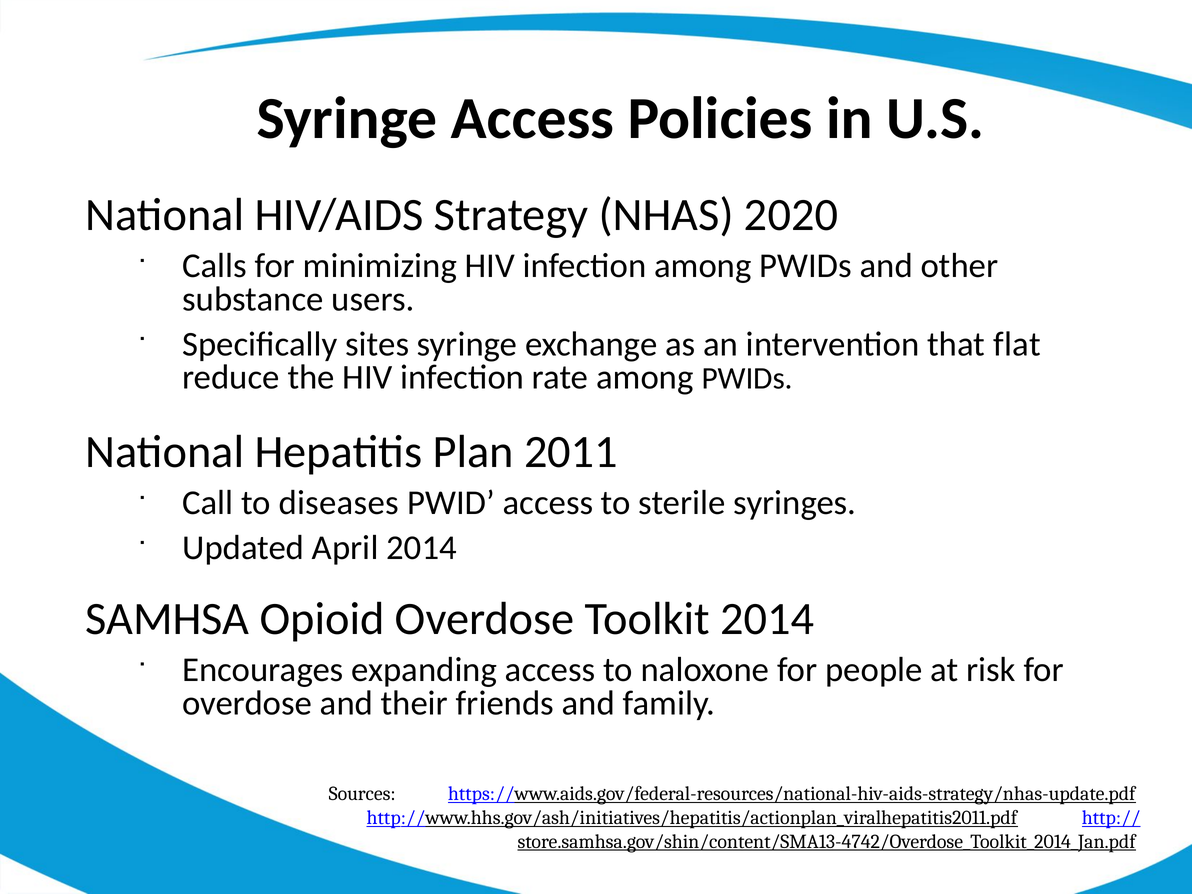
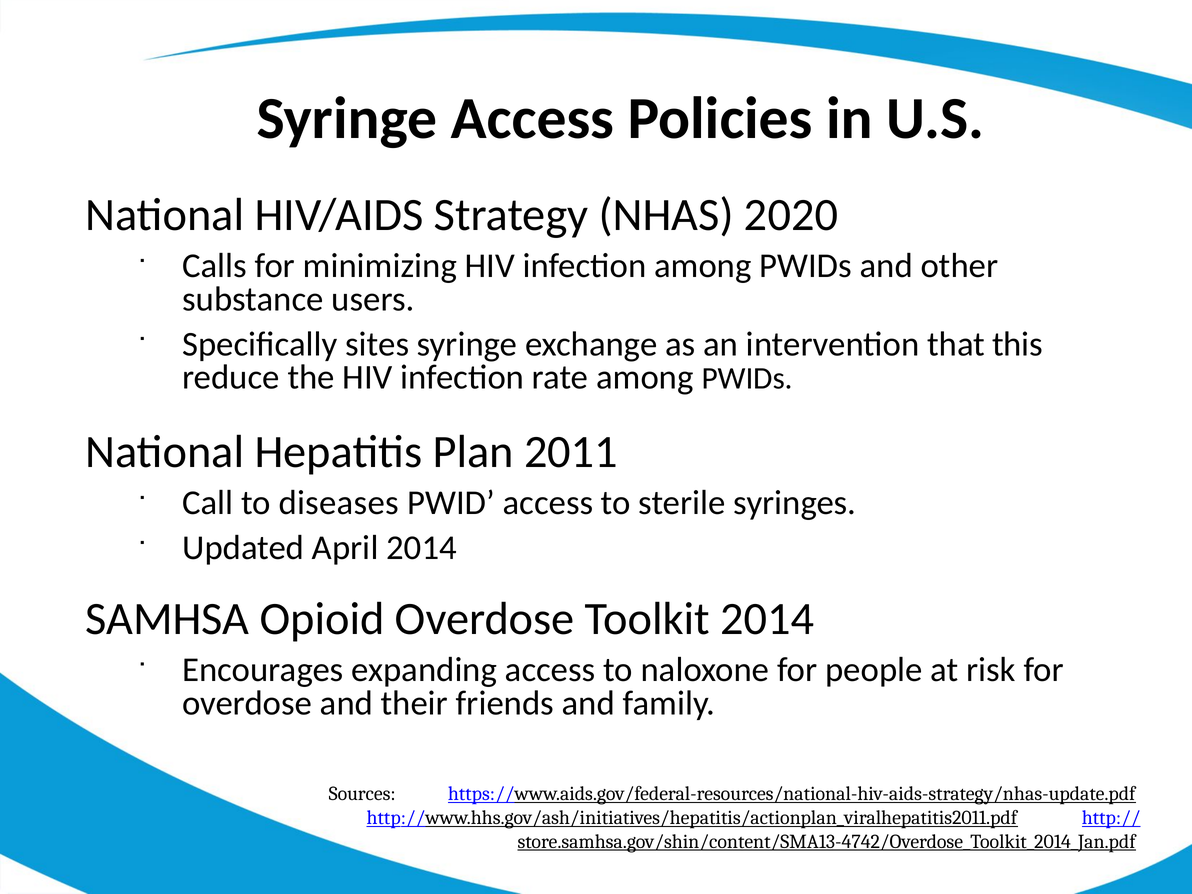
flat: flat -> this
